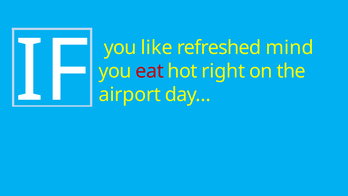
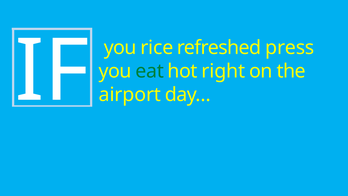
like: like -> rice
mind: mind -> press
eat colour: red -> green
